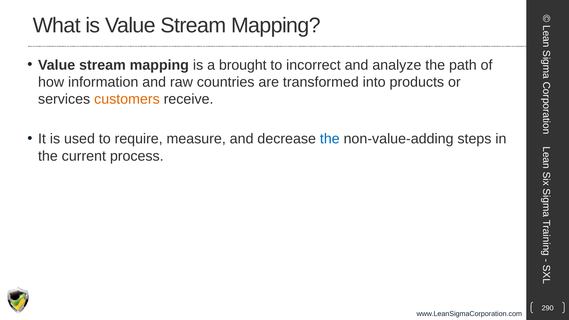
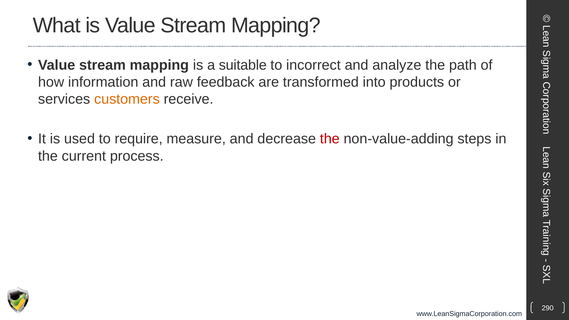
brought: brought -> suitable
countries: countries -> feedback
the at (330, 139) colour: blue -> red
